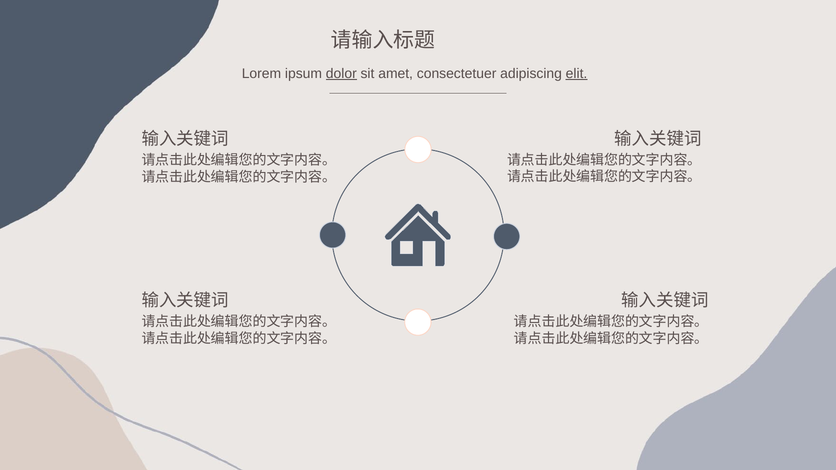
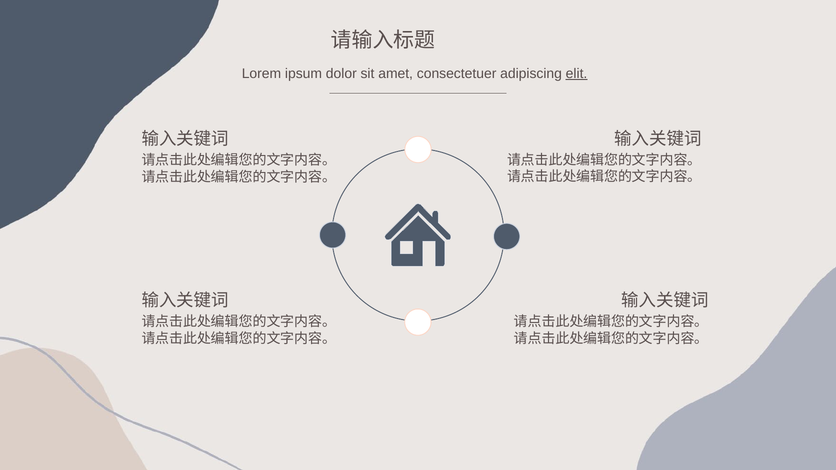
dolor underline: present -> none
